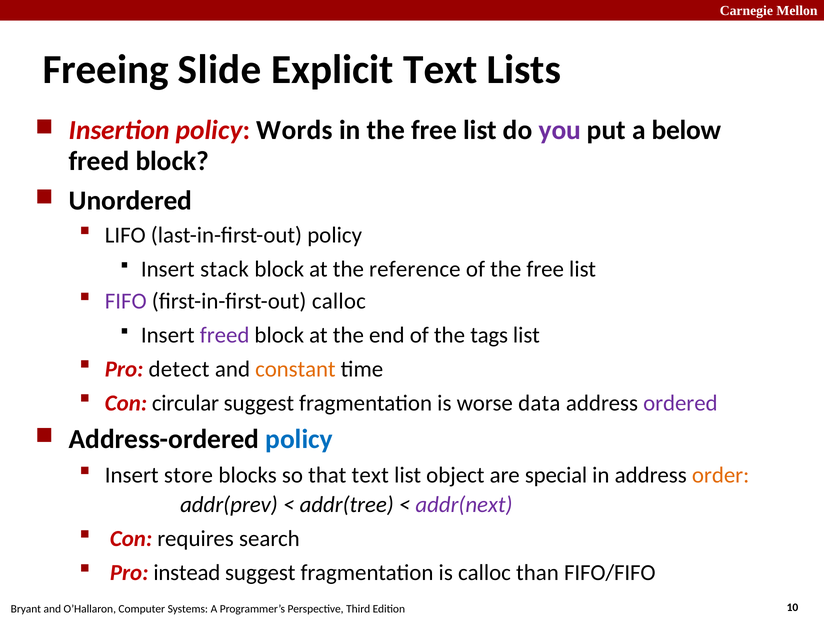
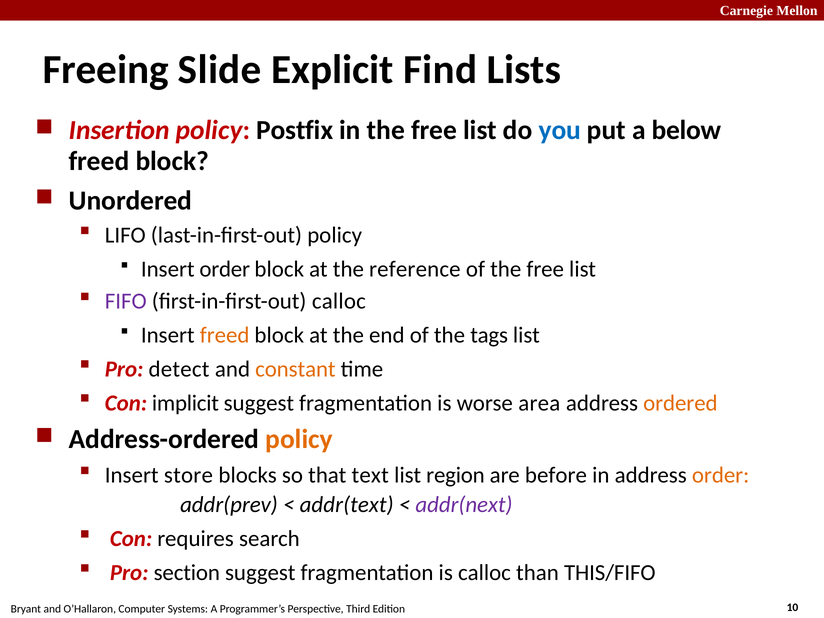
Explicit Text: Text -> Find
Words: Words -> Postfix
you colour: purple -> blue
Insert stack: stack -> order
freed at (225, 335) colour: purple -> orange
circular: circular -> implicit
data: data -> area
ordered colour: purple -> orange
policy at (299, 439) colour: blue -> orange
object: object -> region
special: special -> before
addr(tree: addr(tree -> addr(text
instead: instead -> section
FIFO/FIFO: FIFO/FIFO -> THIS/FIFO
